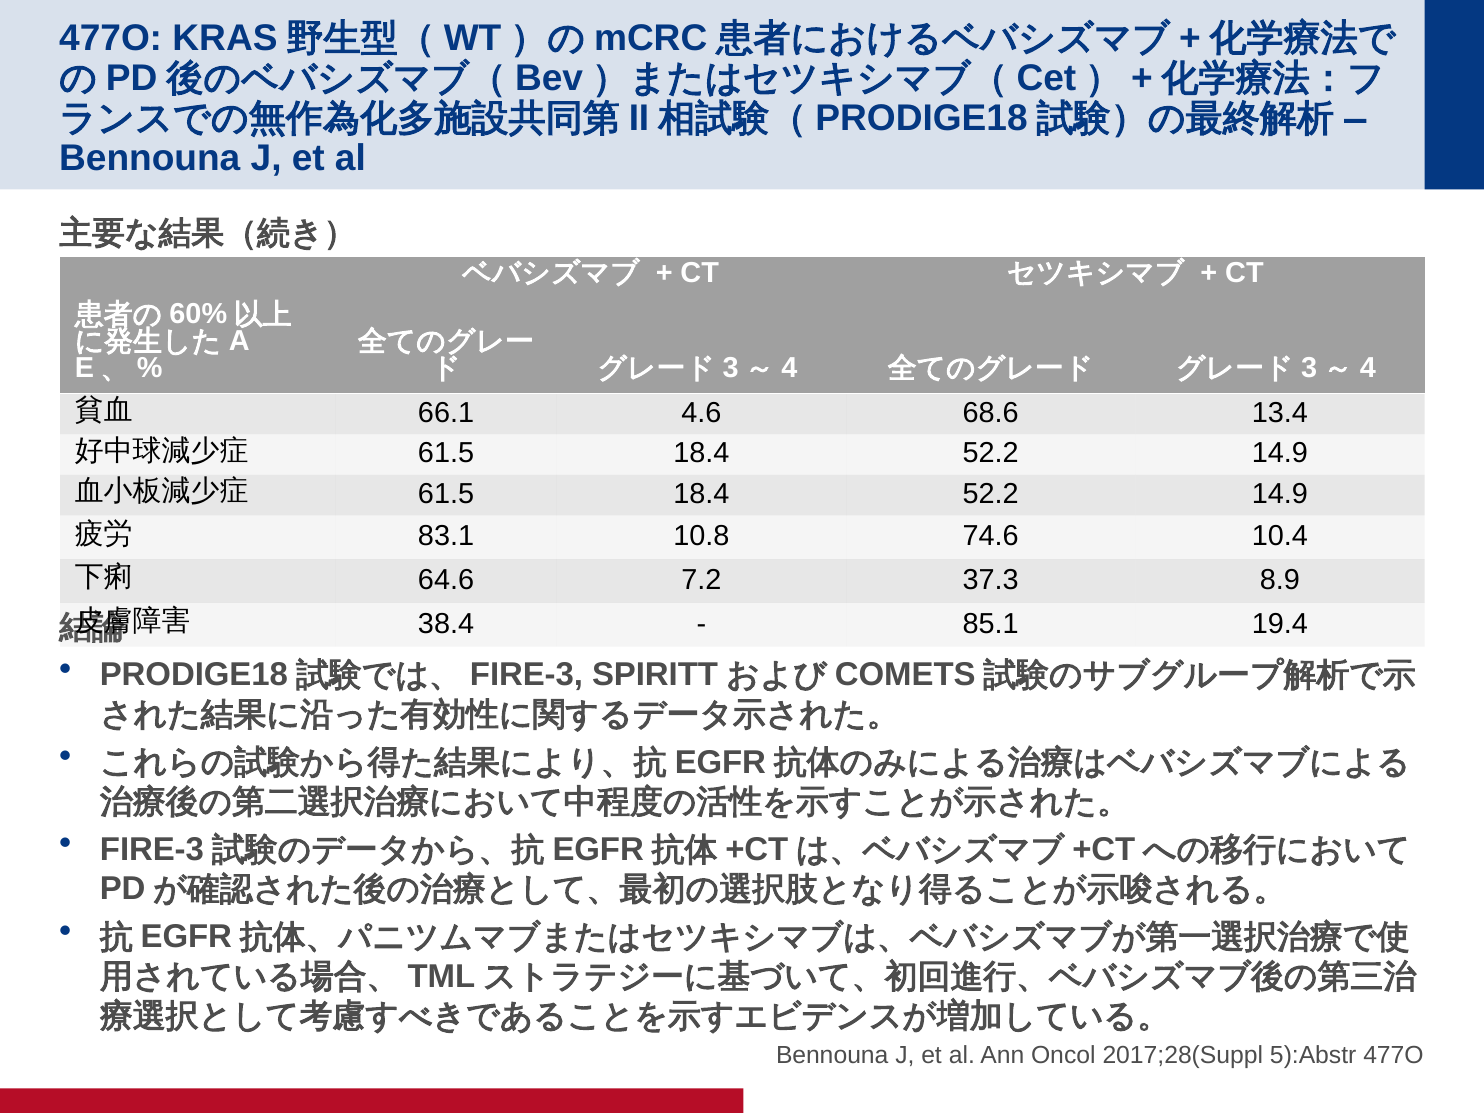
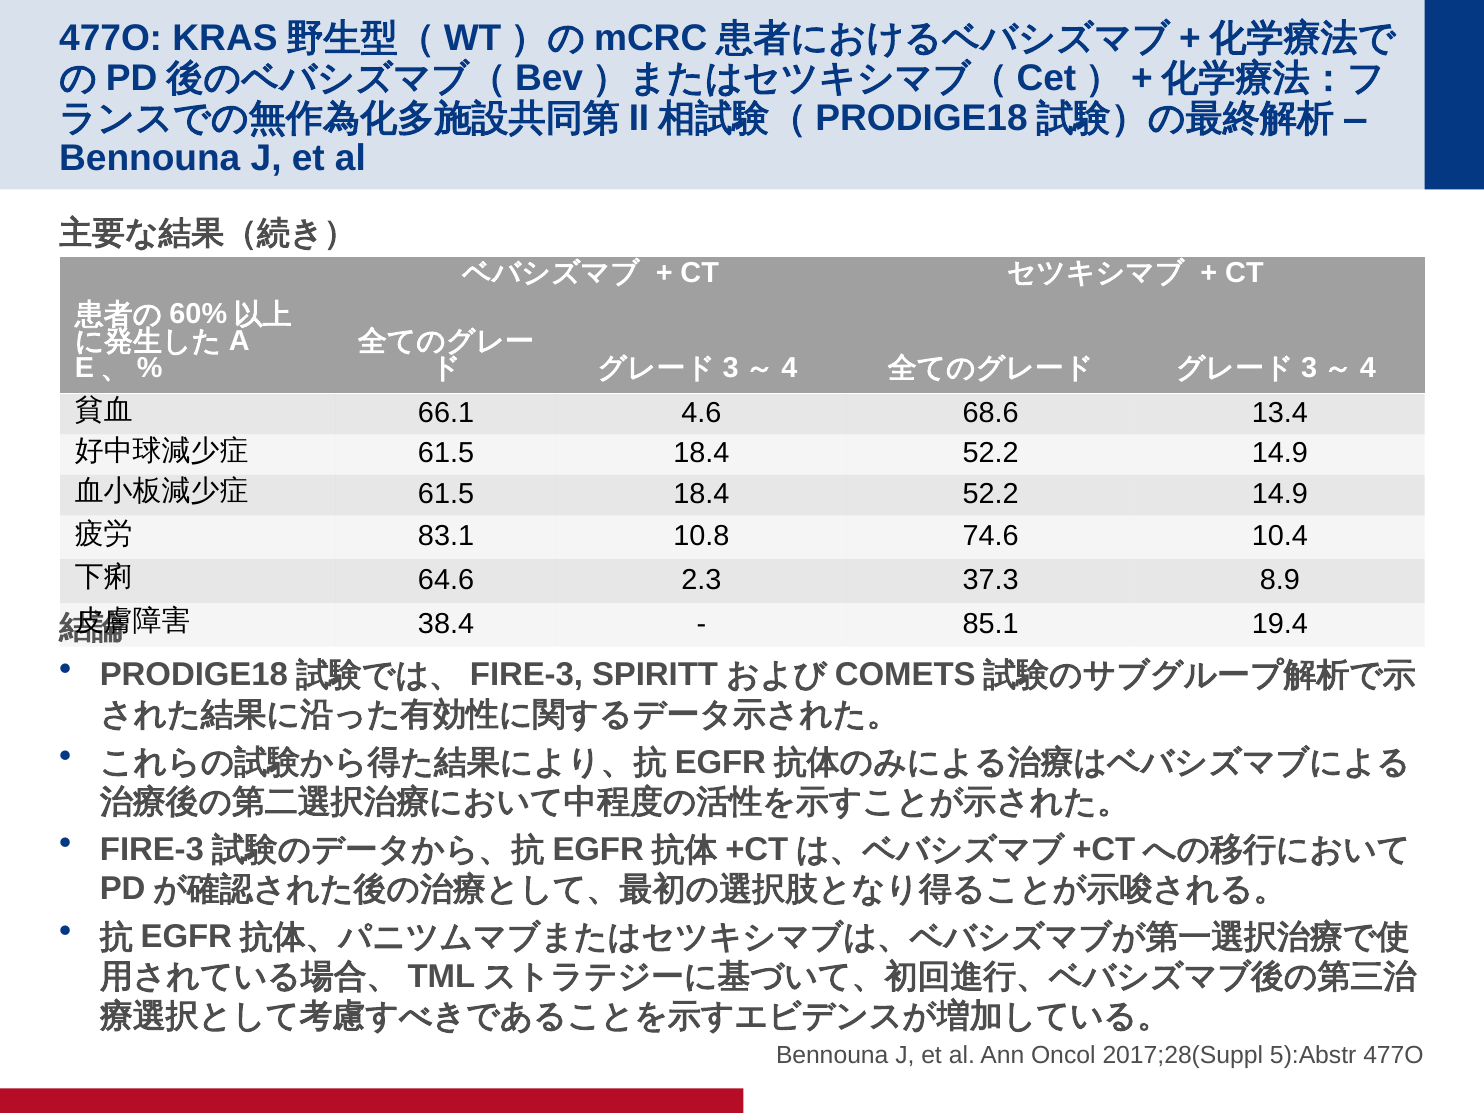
7.2: 7.2 -> 2.3
